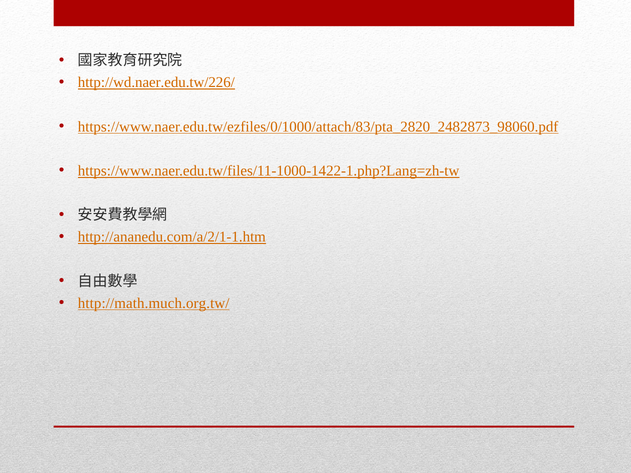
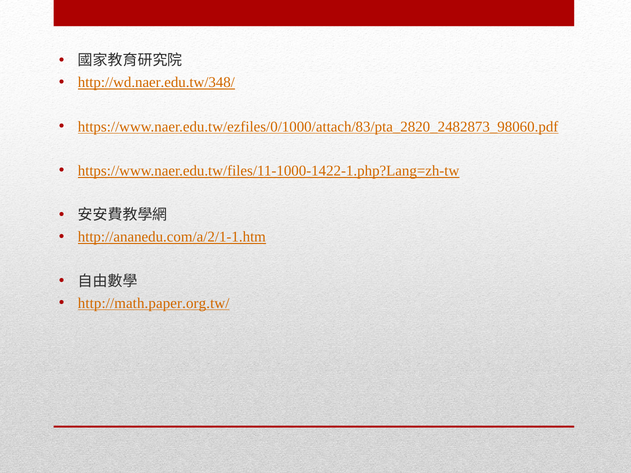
http://wd.naer.edu.tw/226/: http://wd.naer.edu.tw/226/ -> http://wd.naer.edu.tw/348/
http://math.much.org.tw/: http://math.much.org.tw/ -> http://math.paper.org.tw/
